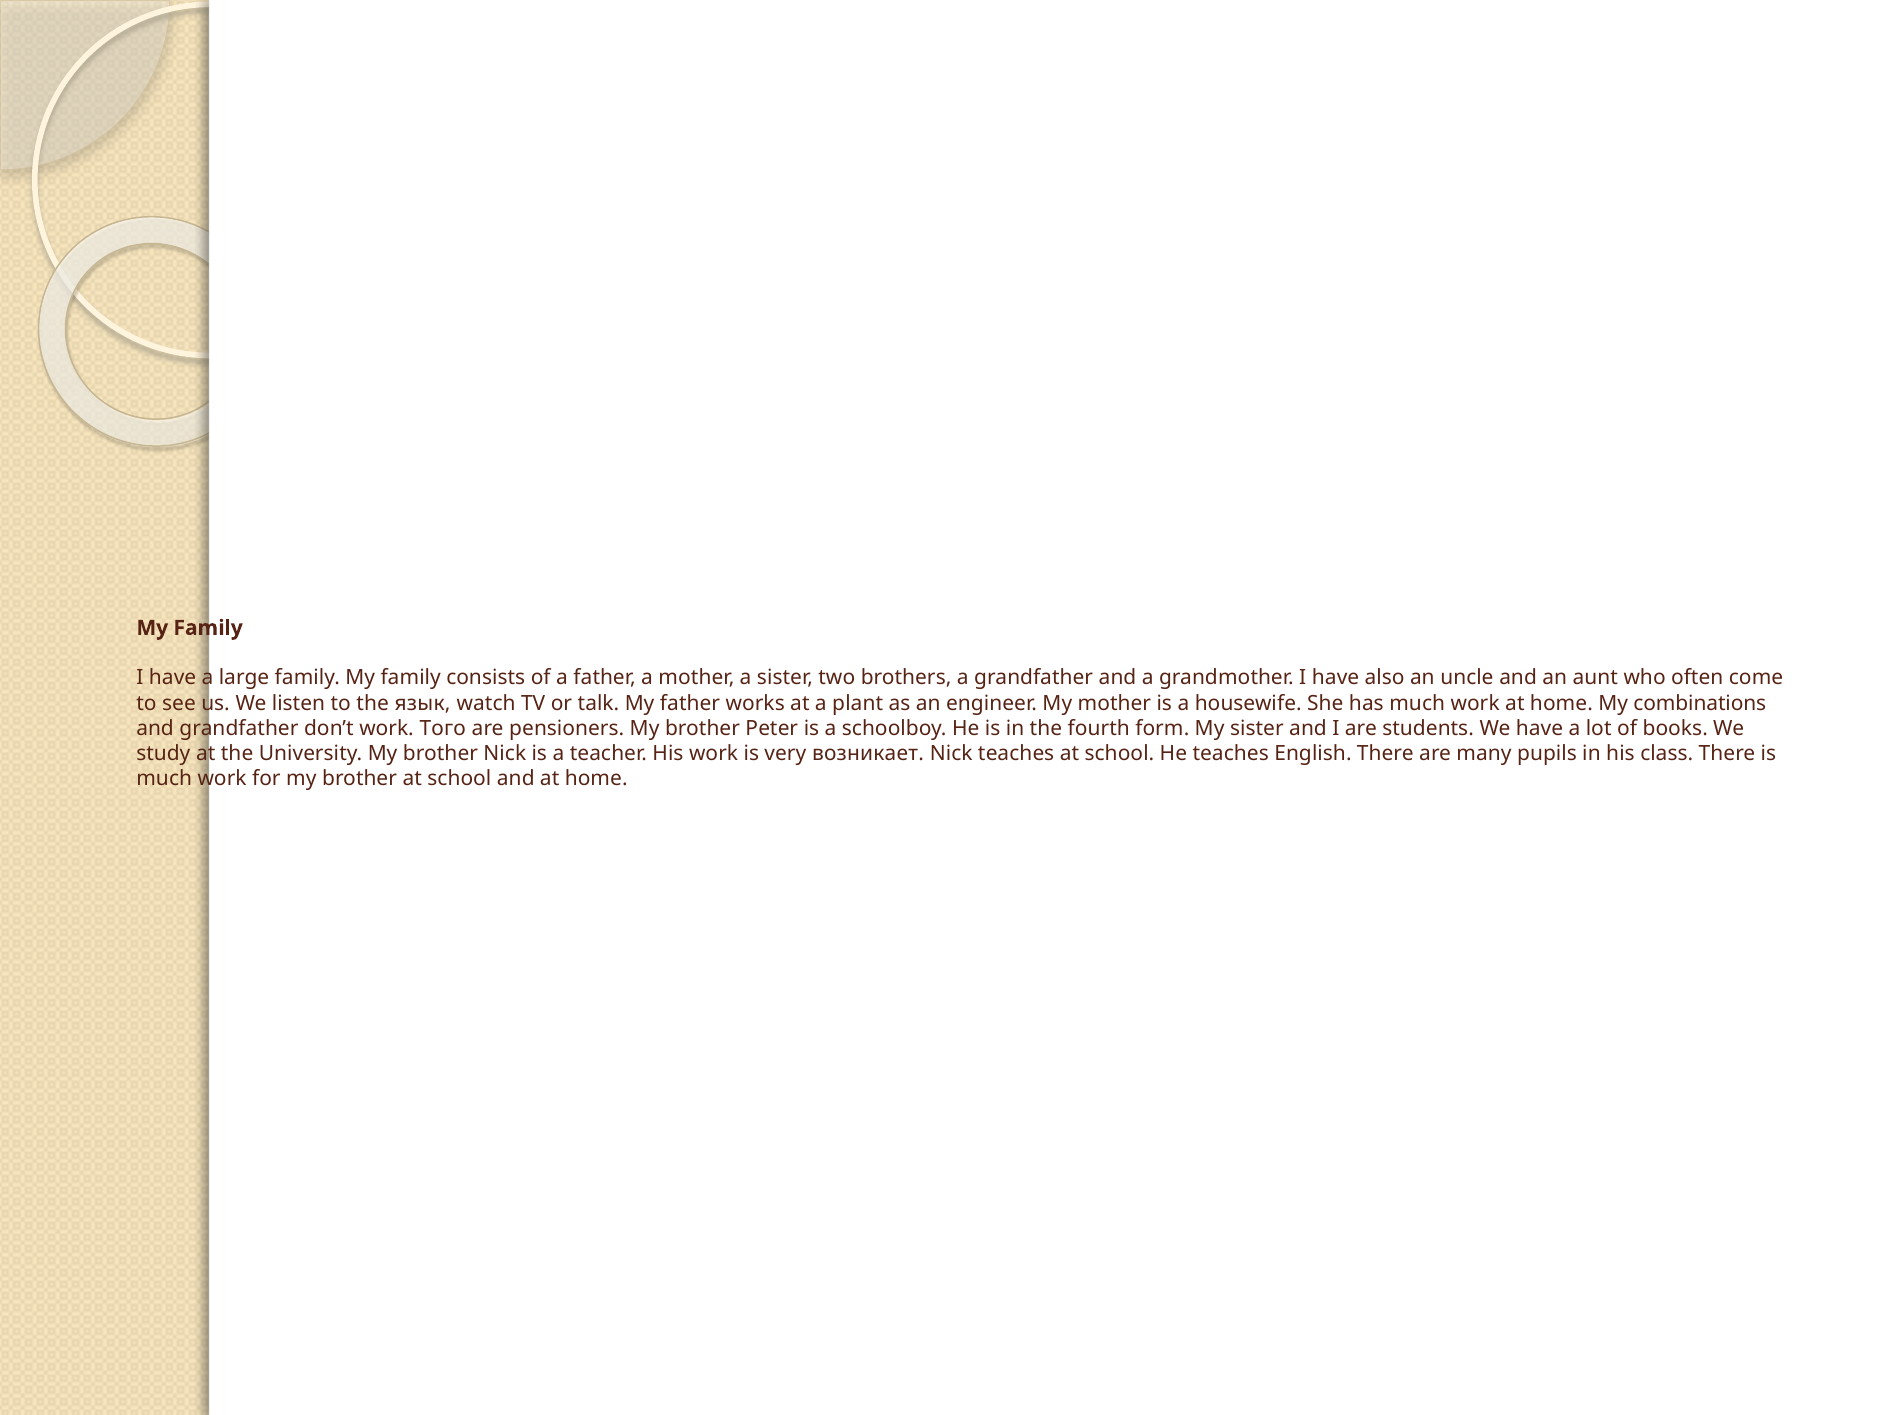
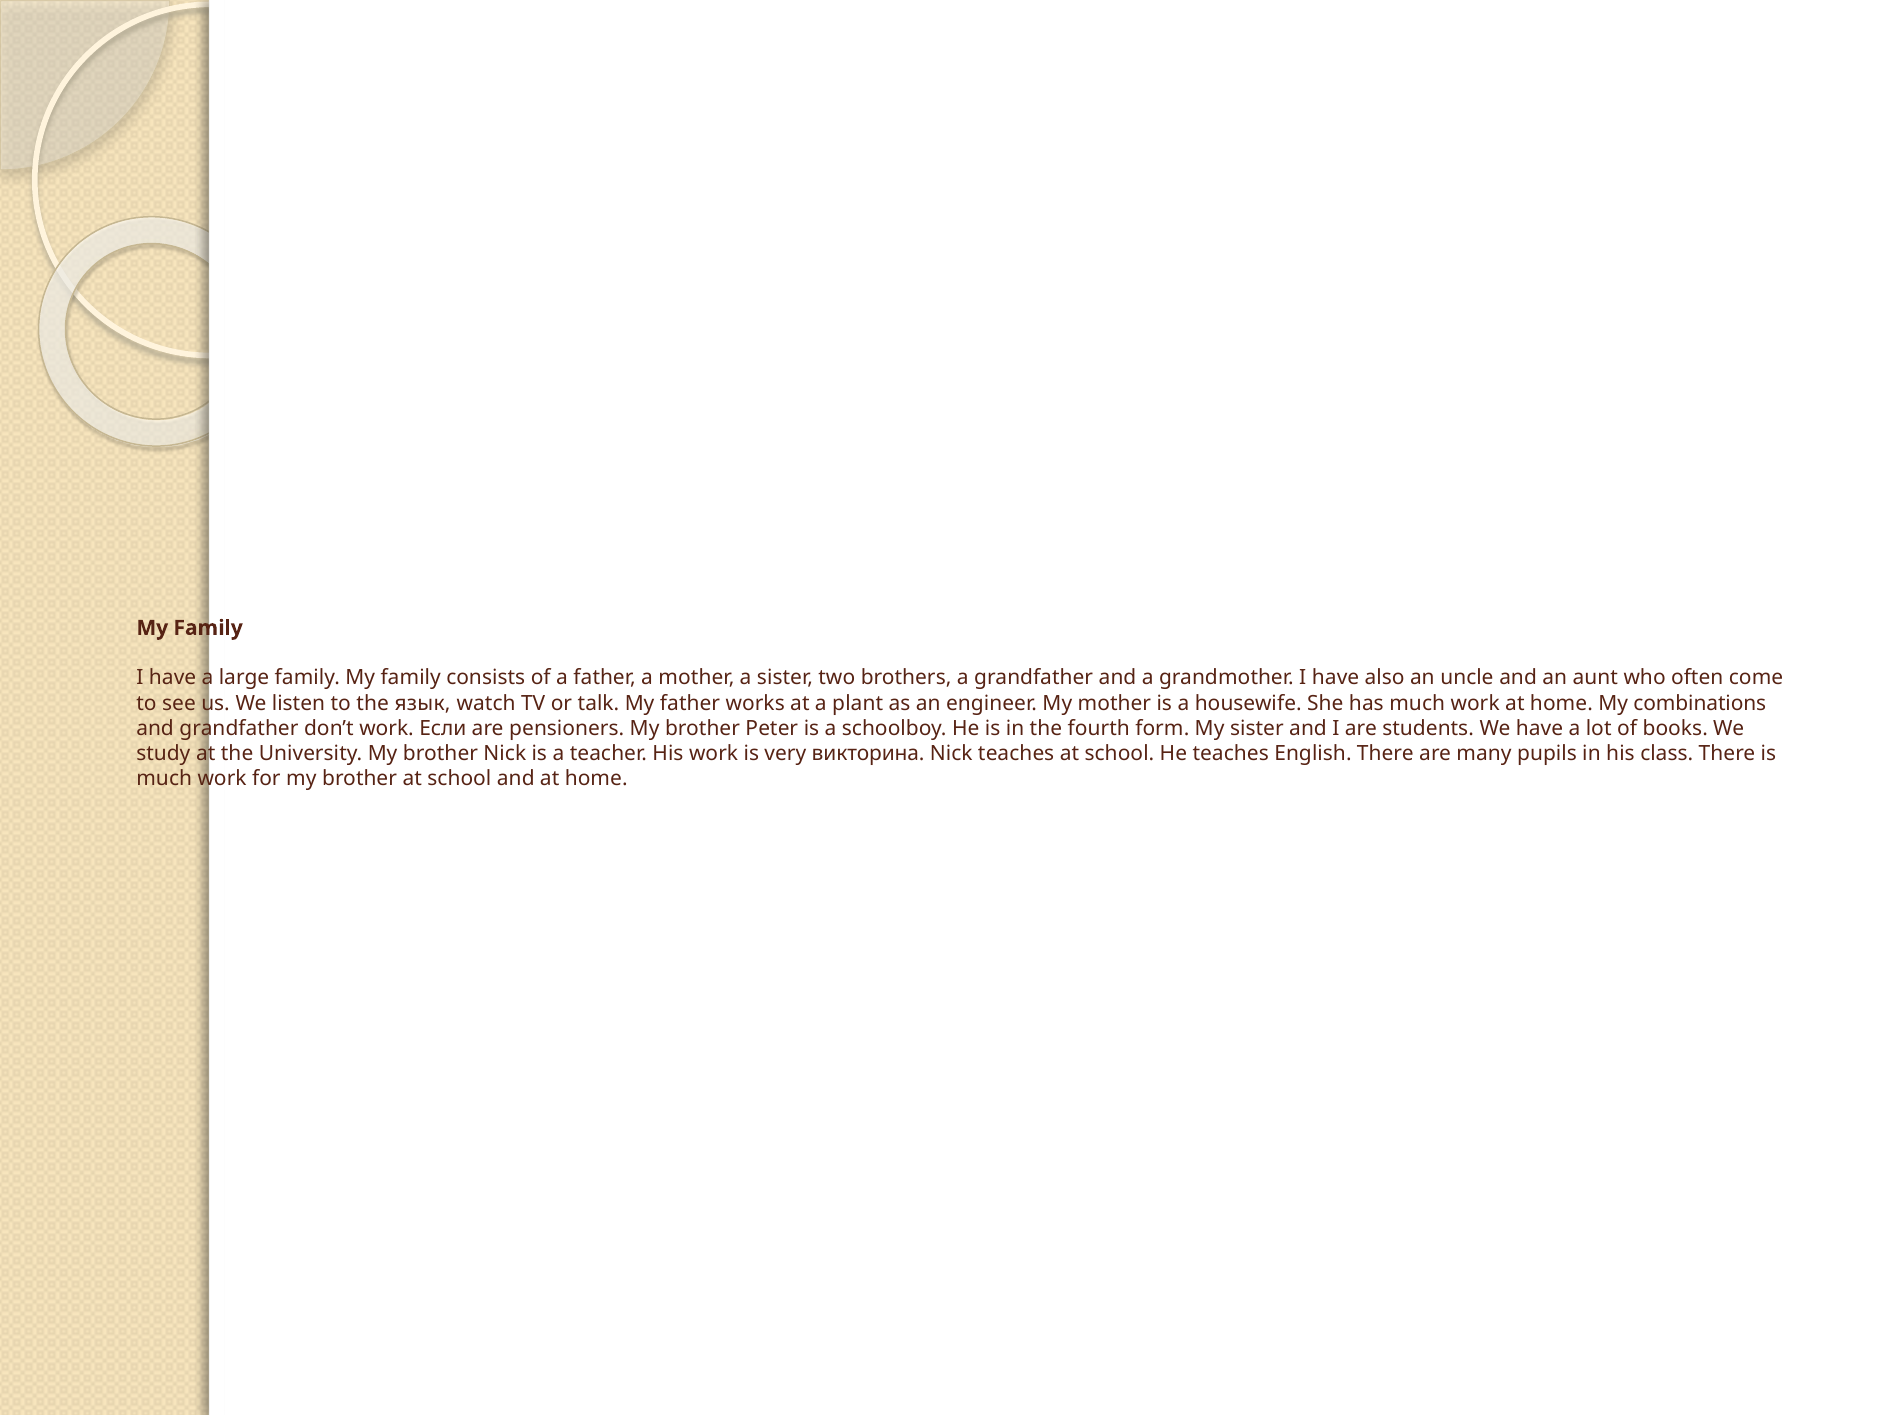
Того: Того -> Если
возникает: возникает -> викторина
